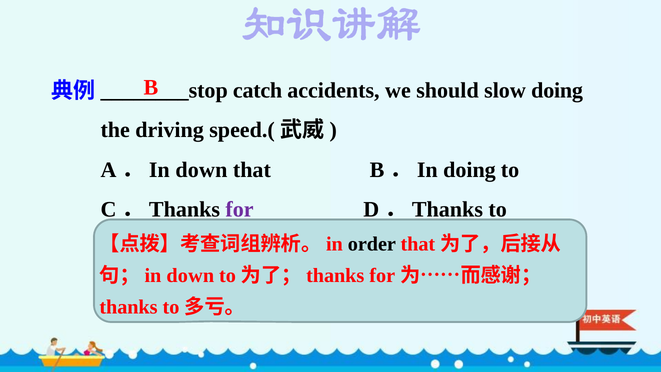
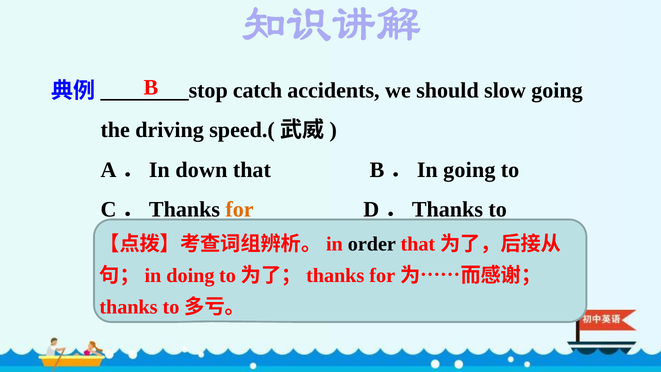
slow doing: doing -> going
B．In doing: doing -> going
for colour: purple -> orange
down at (190, 275): down -> doing
